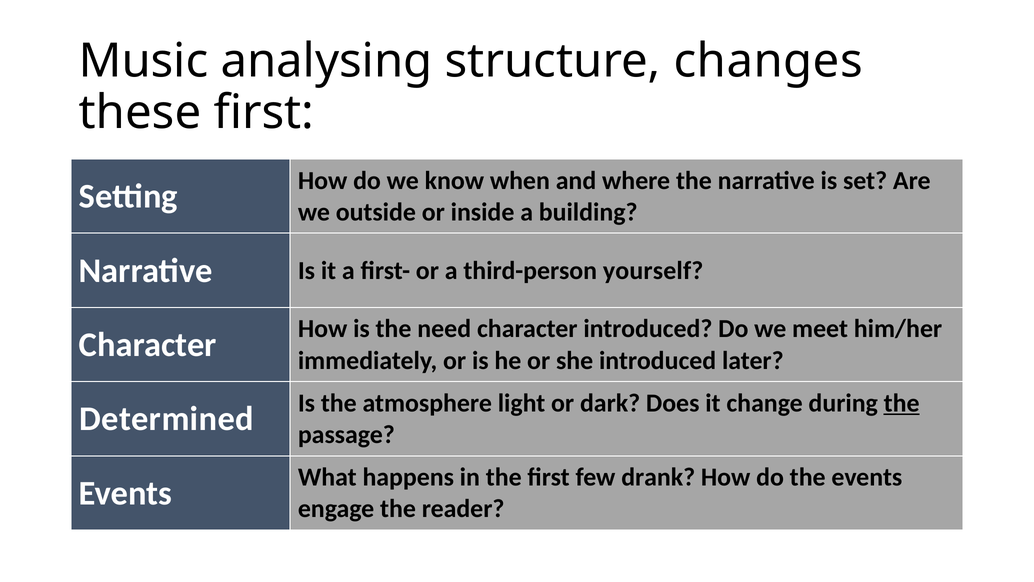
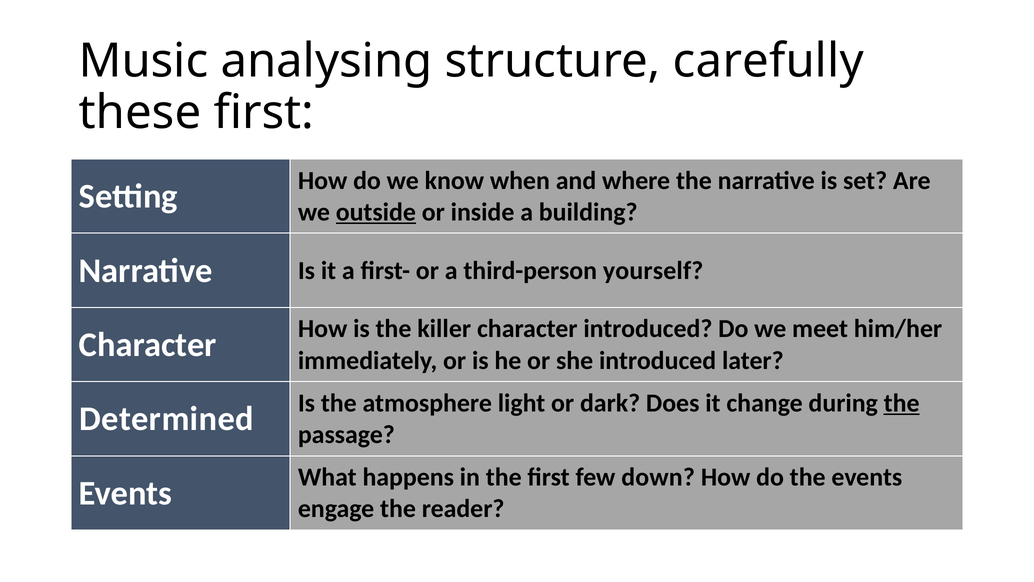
changes: changes -> carefully
outside underline: none -> present
need: need -> killer
drank: drank -> down
